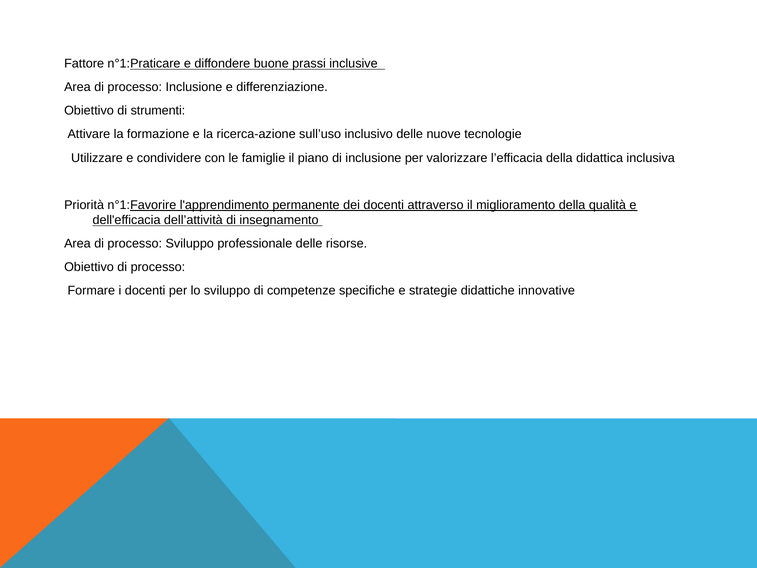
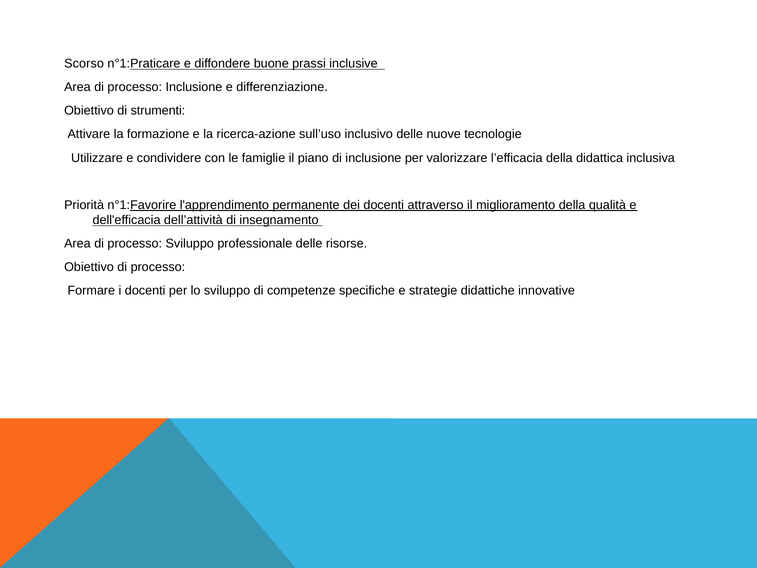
Fattore: Fattore -> Scorso
